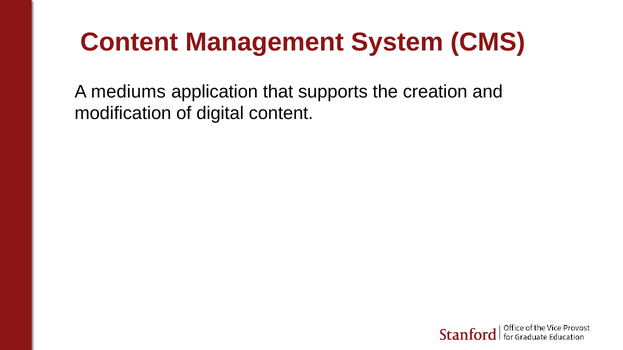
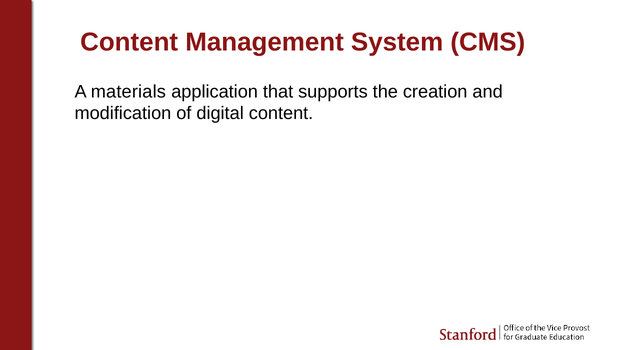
mediums: mediums -> materials
